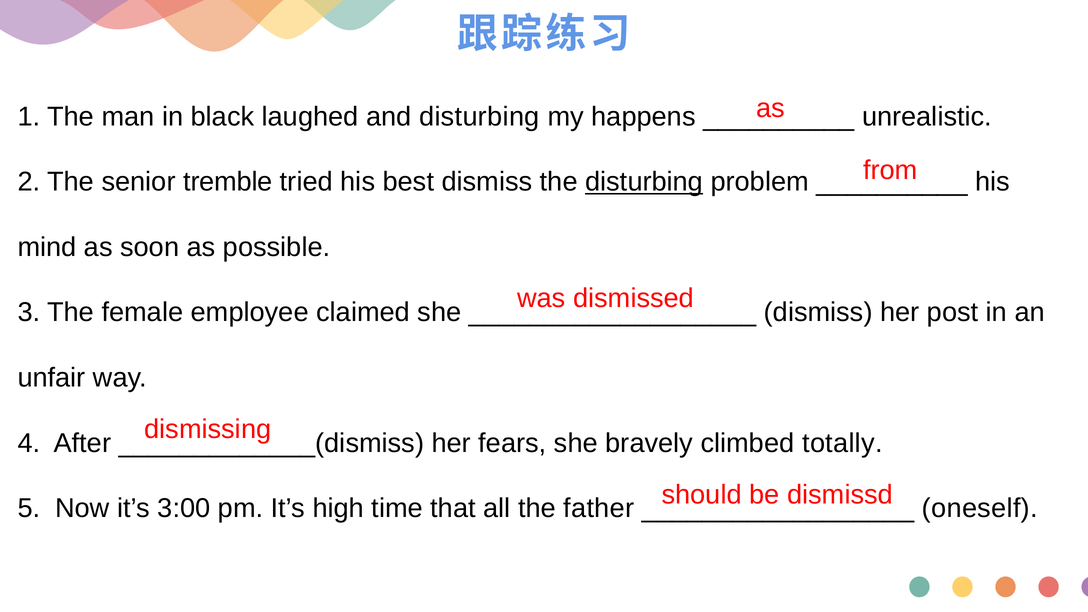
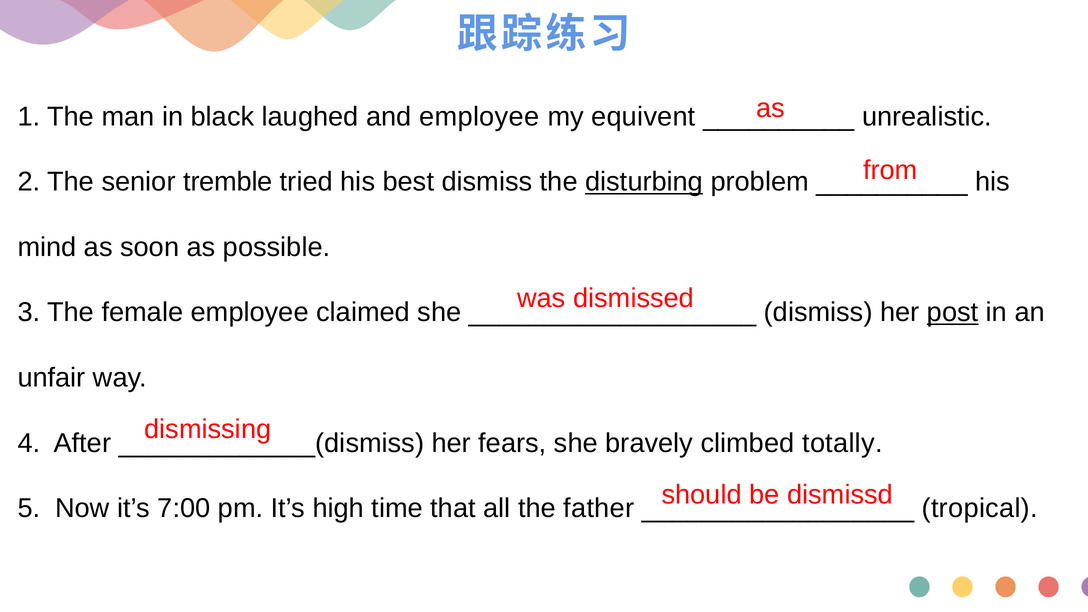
and disturbing: disturbing -> employee
happens: happens -> equivent
post underline: none -> present
3:00: 3:00 -> 7:00
oneself: oneself -> tropical
